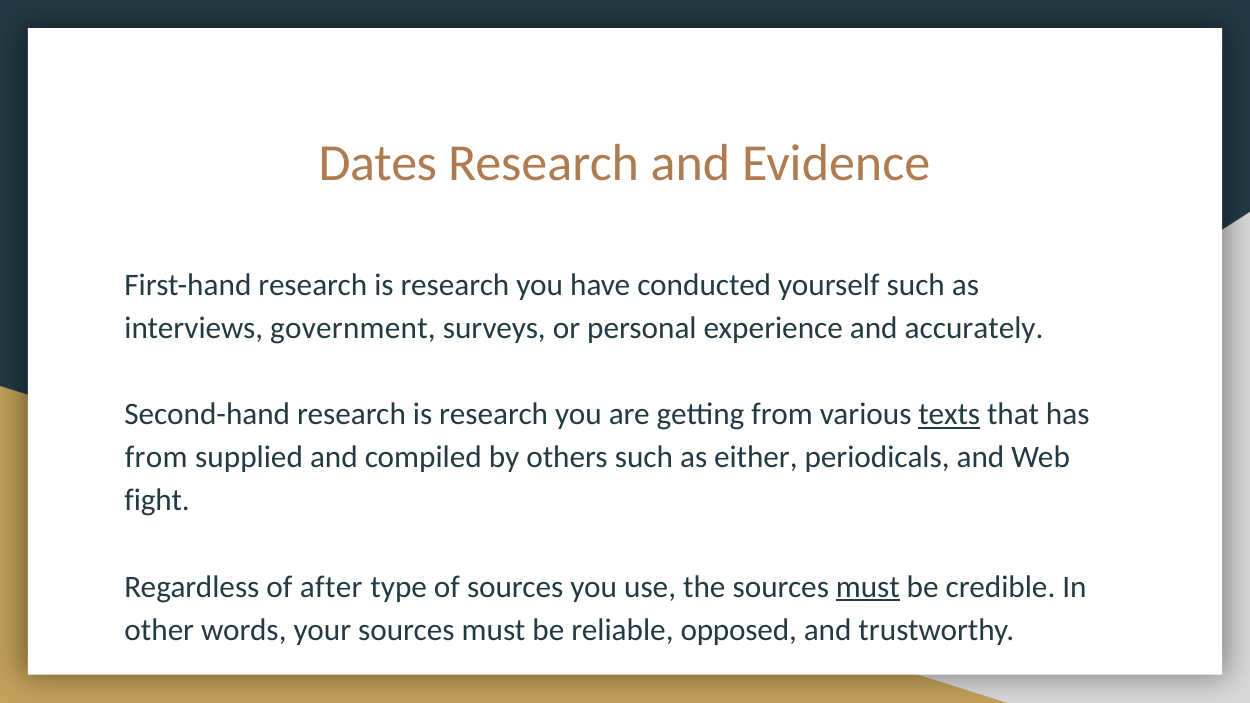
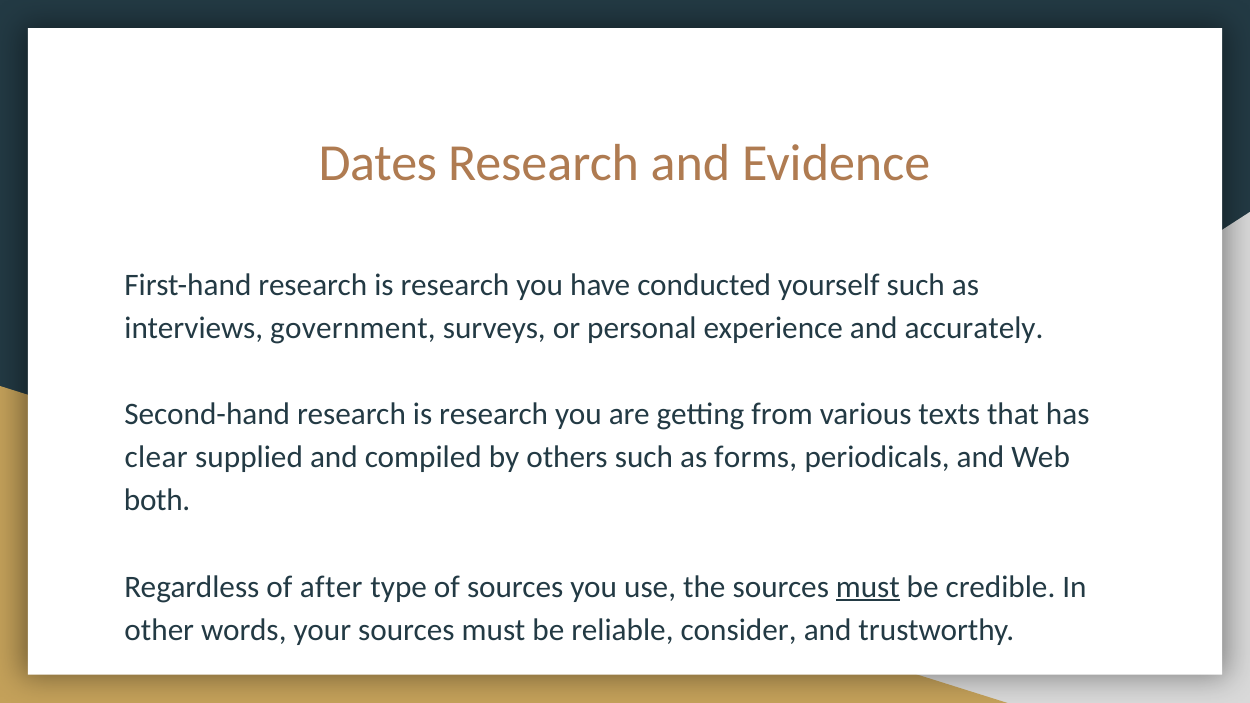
texts underline: present -> none
from at (156, 458): from -> clear
either: either -> forms
fight: fight -> both
opposed: opposed -> consider
